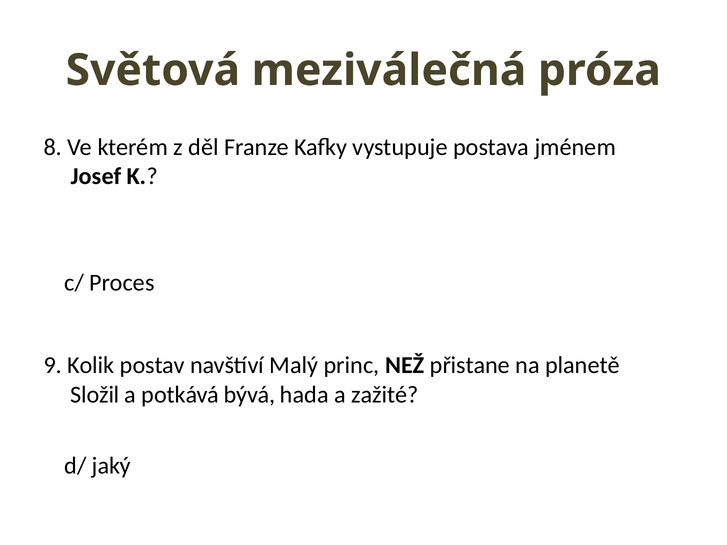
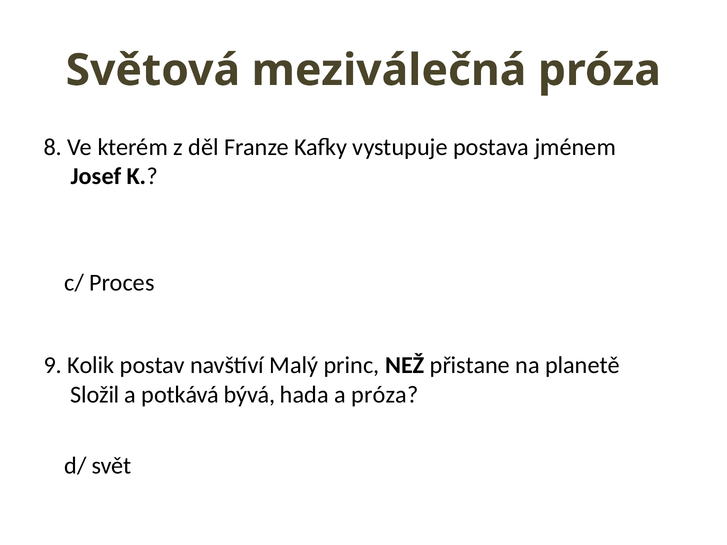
a zažité: zažité -> próza
jaký: jaký -> svět
